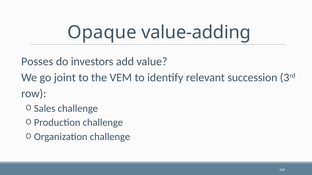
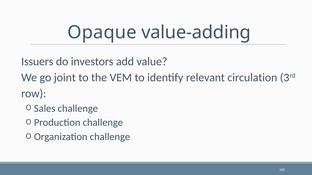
Posses: Posses -> Issuers
succession: succession -> circulation
